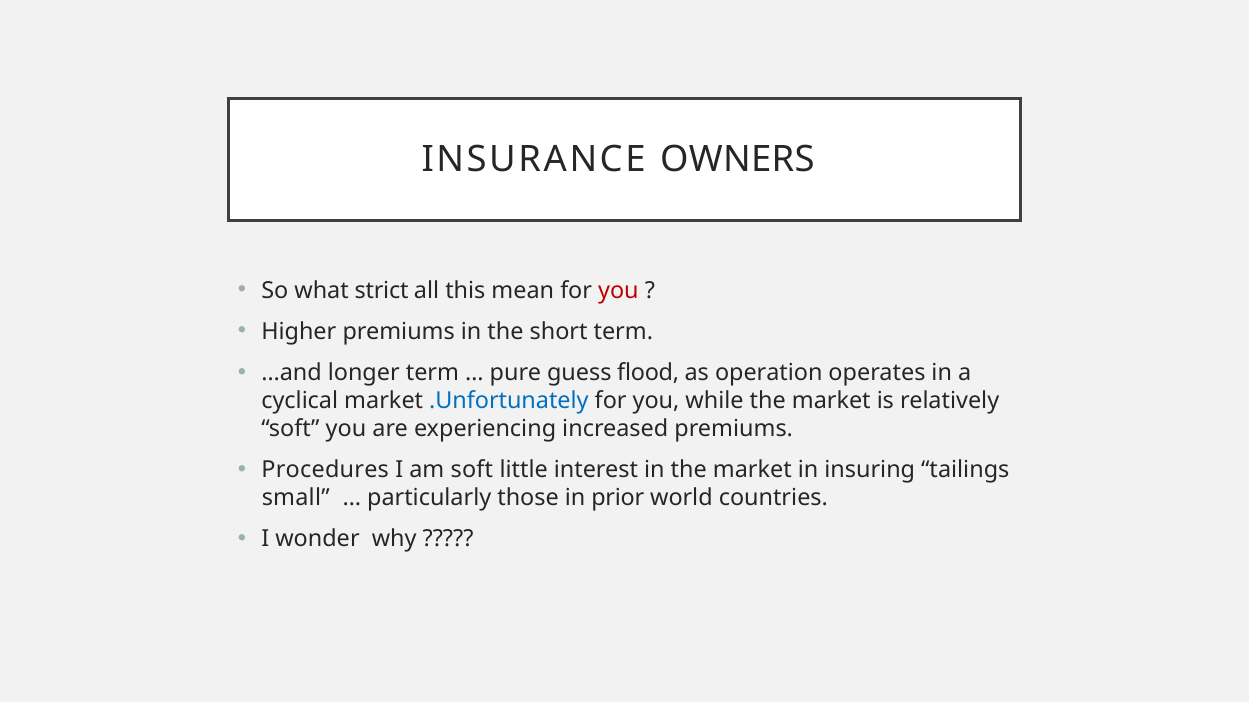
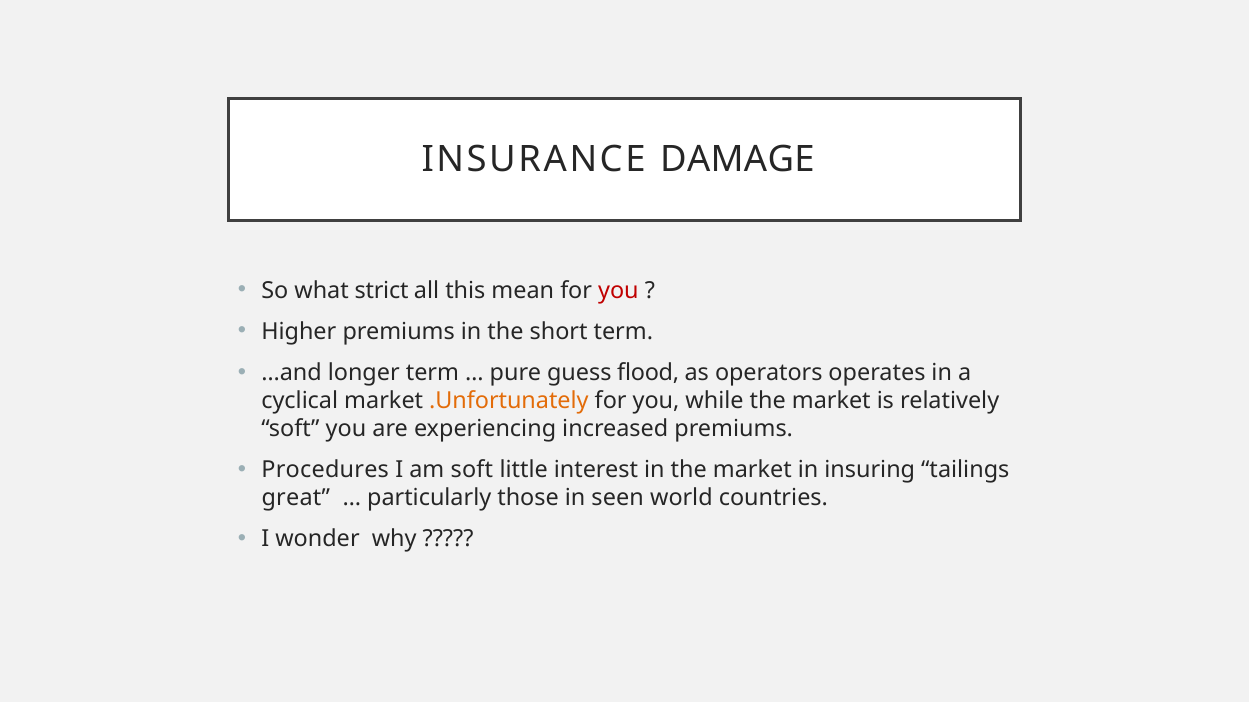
OWNERS: OWNERS -> DAMAGE
operation: operation -> operators
.Unfortunately colour: blue -> orange
small: small -> great
prior: prior -> seen
